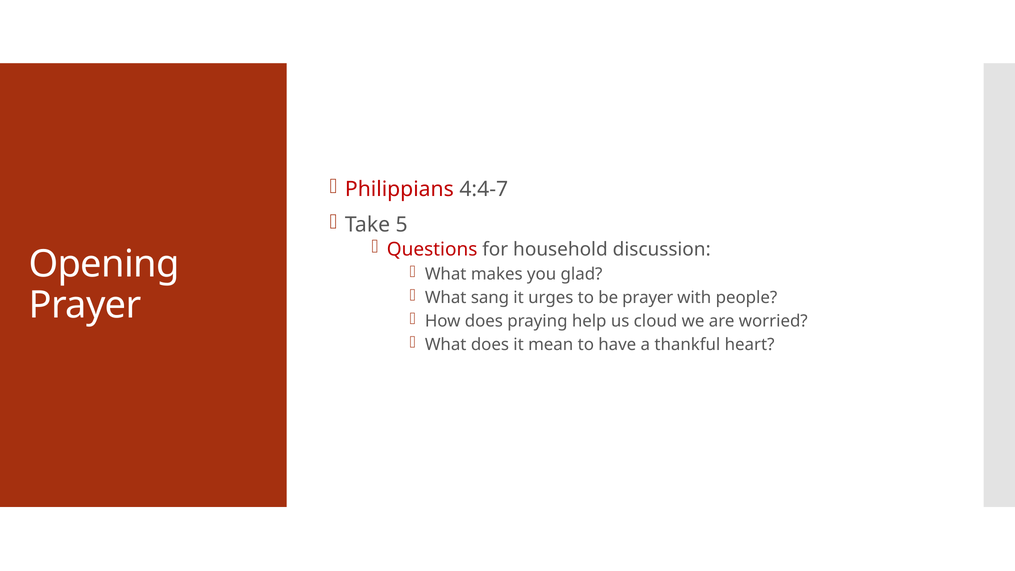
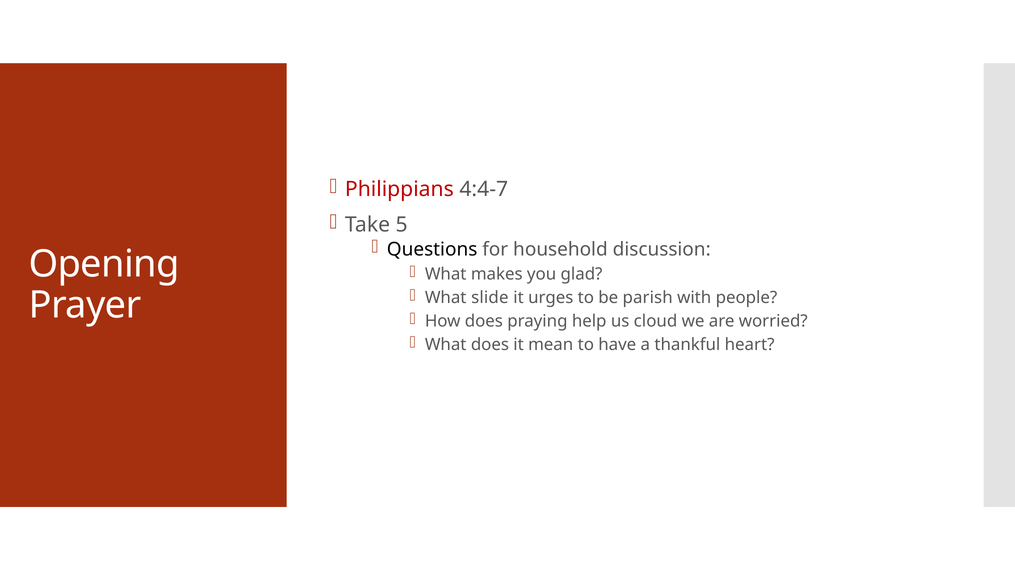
Questions colour: red -> black
sang: sang -> slide
be prayer: prayer -> parish
